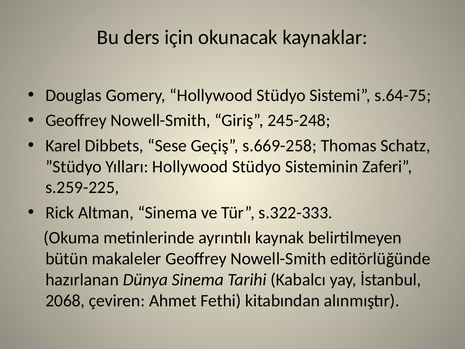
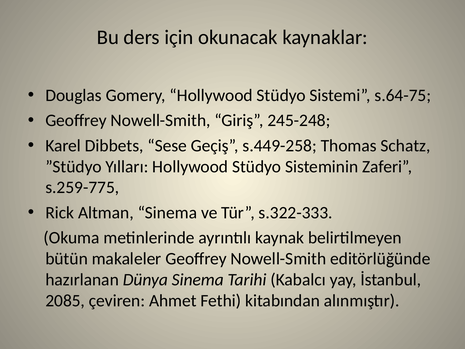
s.669-258: s.669-258 -> s.449-258
s.259-225: s.259-225 -> s.259-775
2068: 2068 -> 2085
